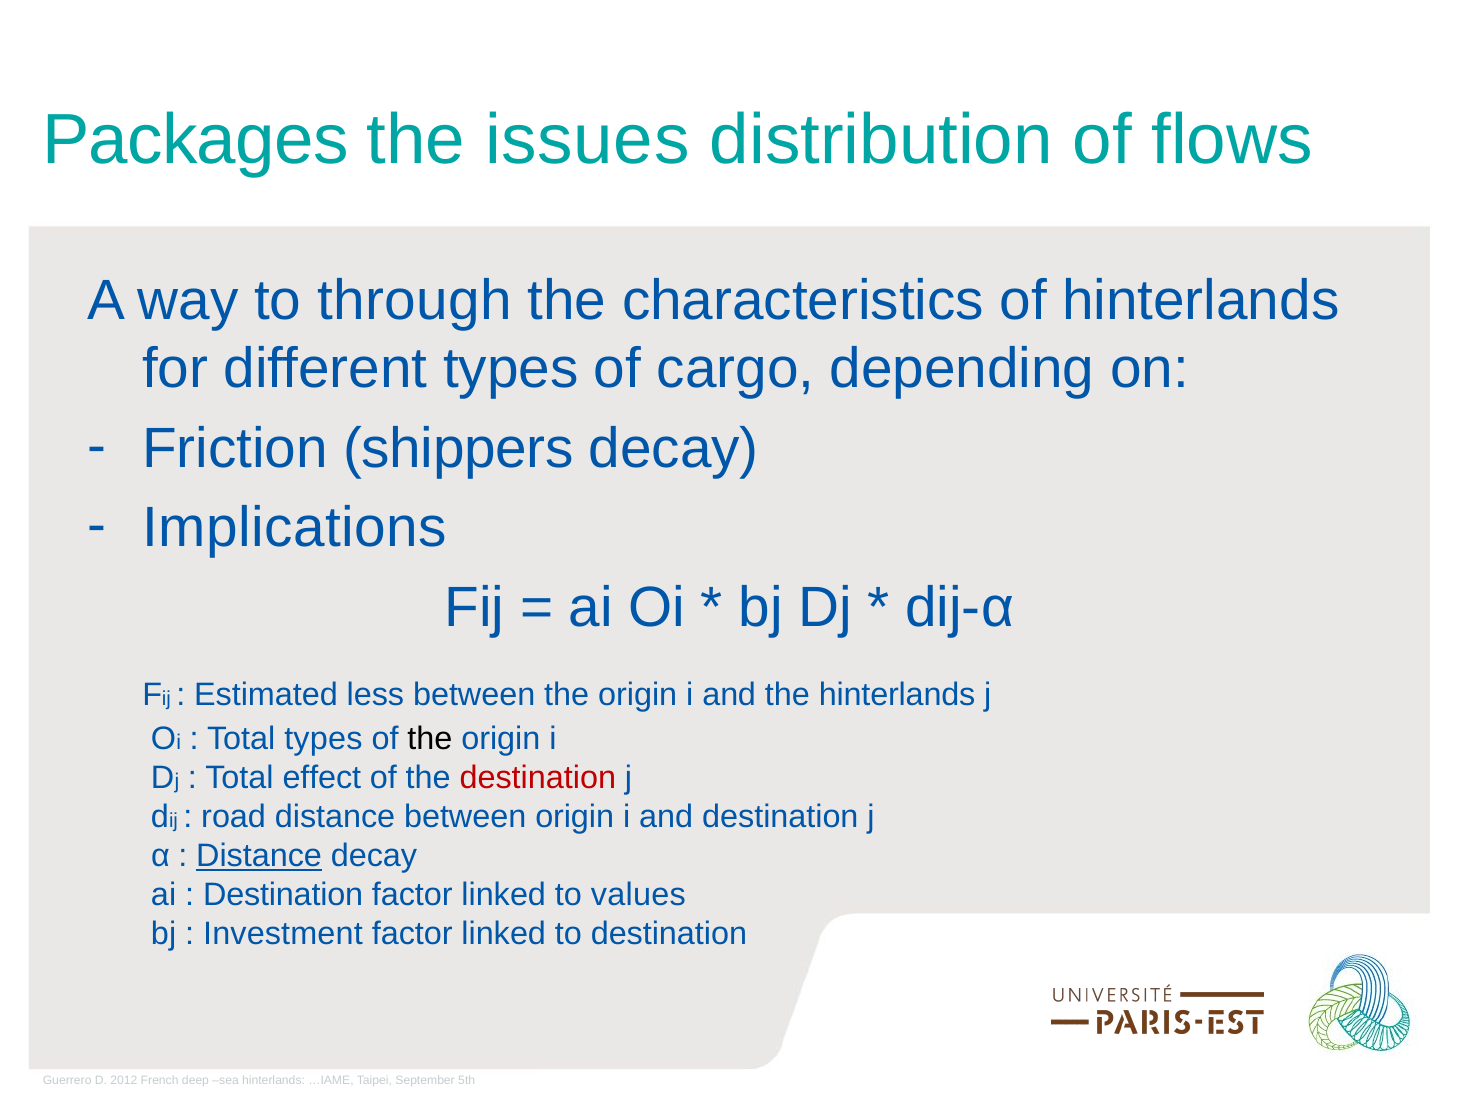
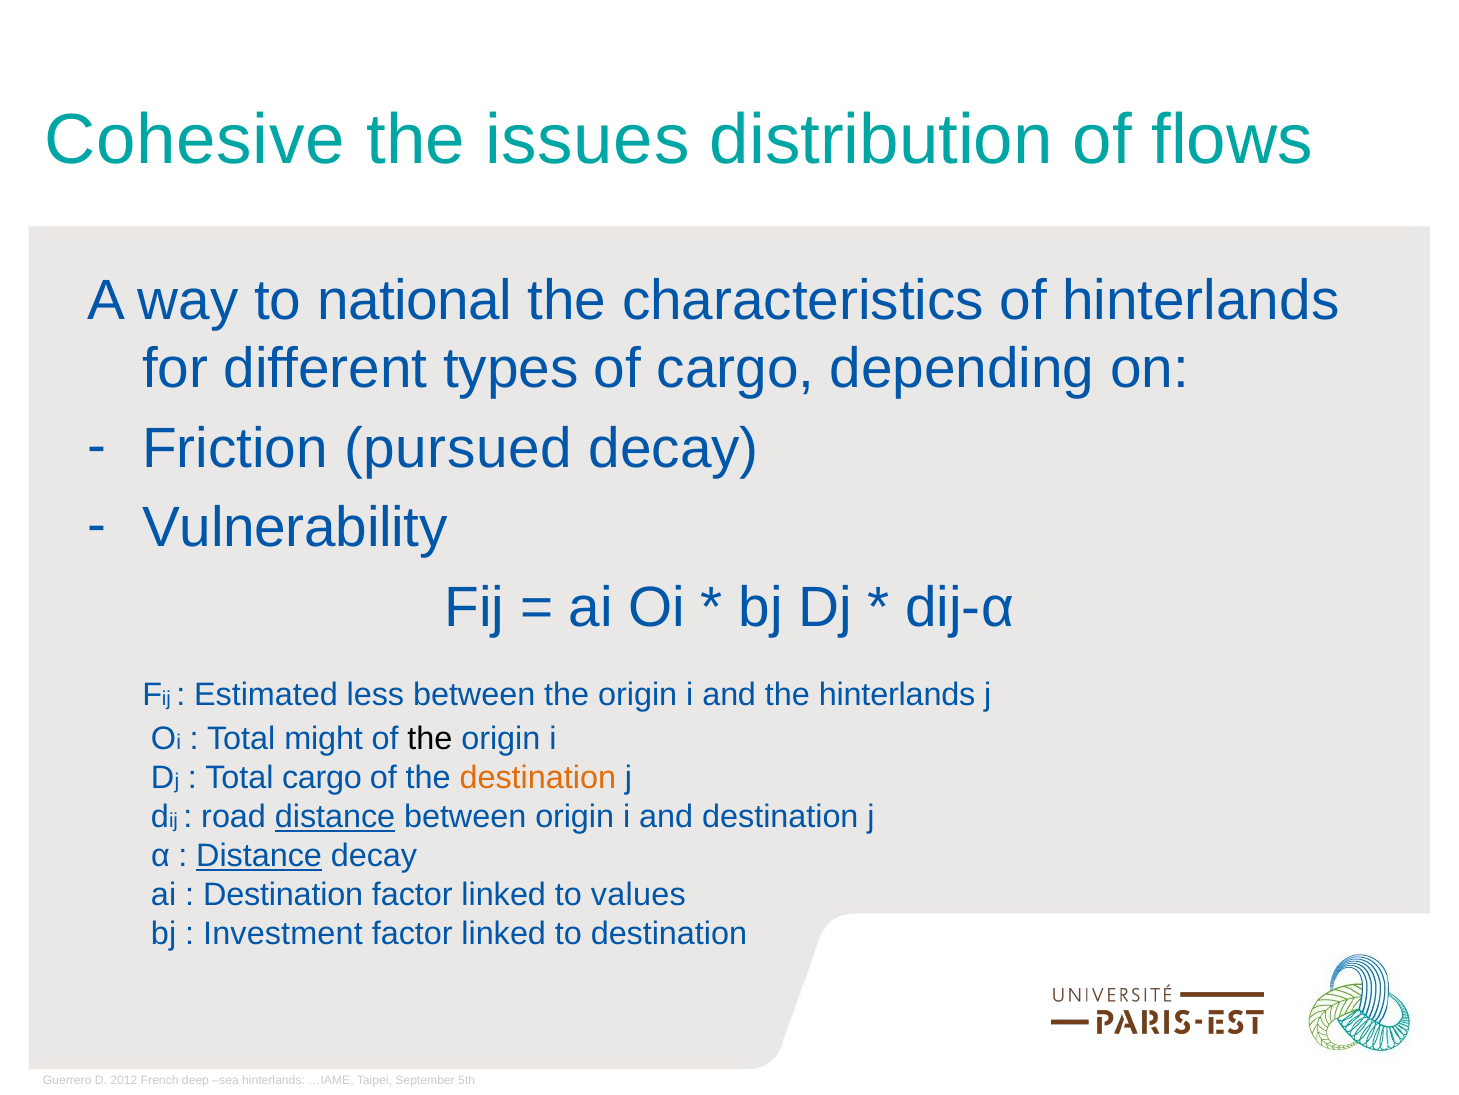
Packages: Packages -> Cohesive
through: through -> national
shippers: shippers -> pursued
Implications: Implications -> Vulnerability
Total types: types -> might
Total effect: effect -> cargo
destination at (538, 777) colour: red -> orange
distance at (335, 816) underline: none -> present
